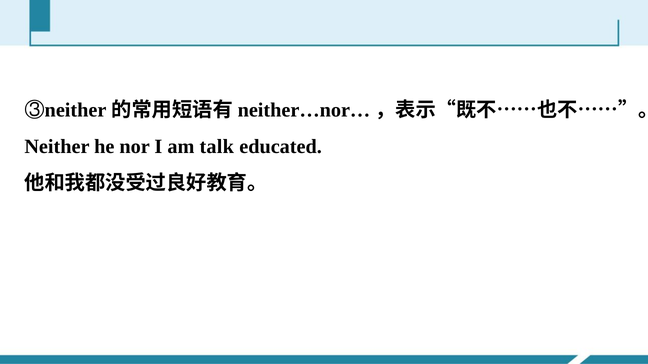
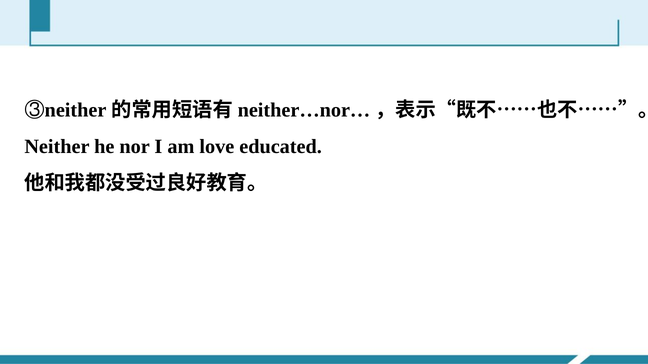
talk: talk -> love
